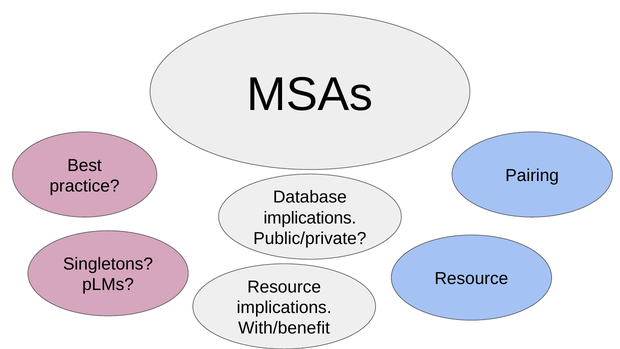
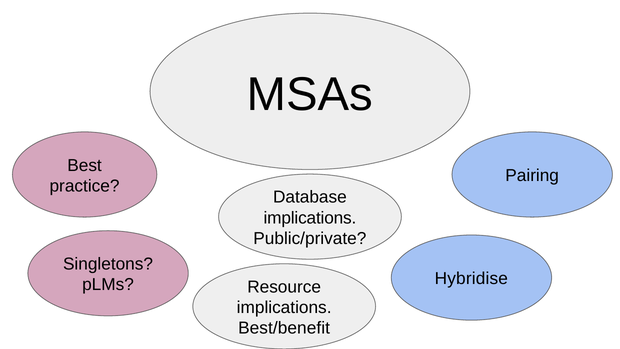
Resource at (471, 279): Resource -> Hybridise
With/benefit: With/benefit -> Best/benefit
